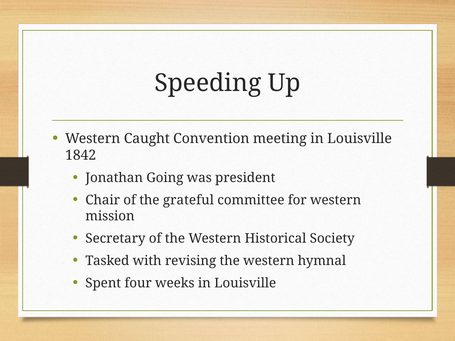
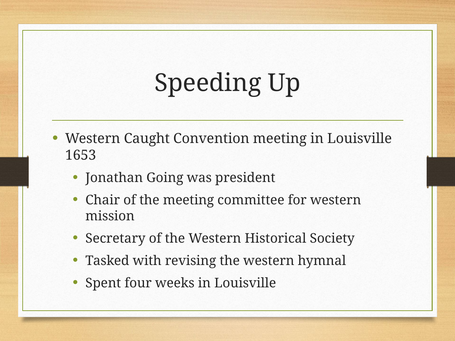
1842: 1842 -> 1653
the grateful: grateful -> meeting
